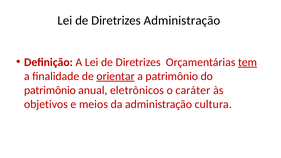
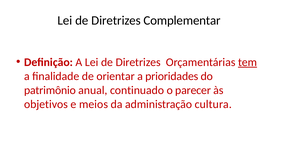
Diretrizes Administração: Administração -> Complementar
orientar underline: present -> none
a patrimônio: patrimônio -> prioridades
eletrônicos: eletrônicos -> continuado
caráter: caráter -> parecer
